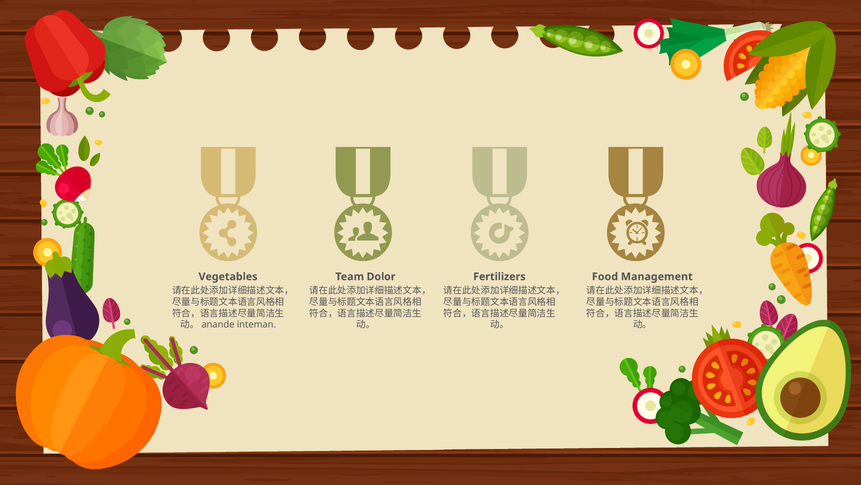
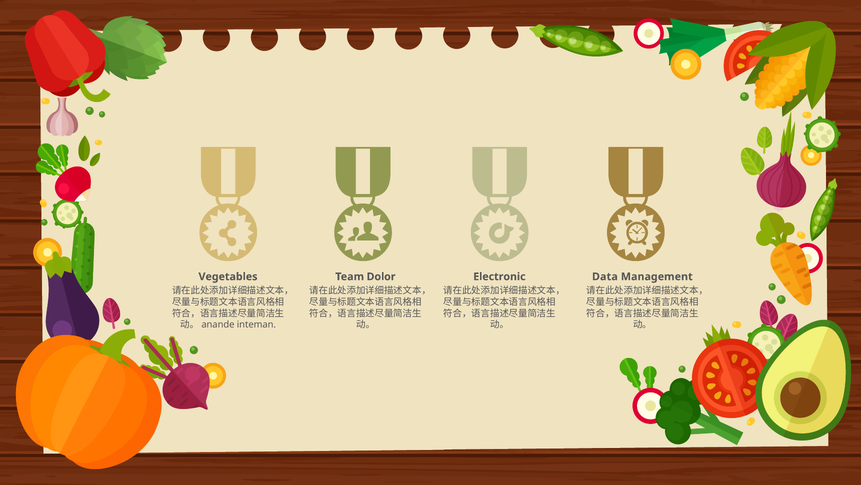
Fertilizers: Fertilizers -> Electronic
Food: Food -> Data
